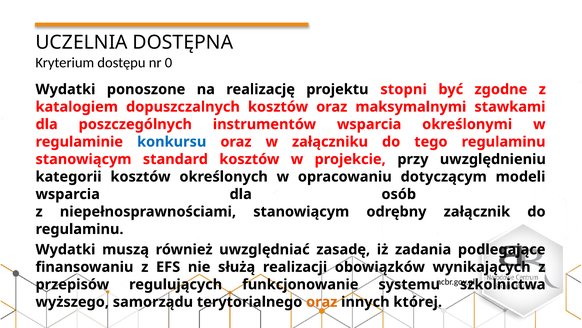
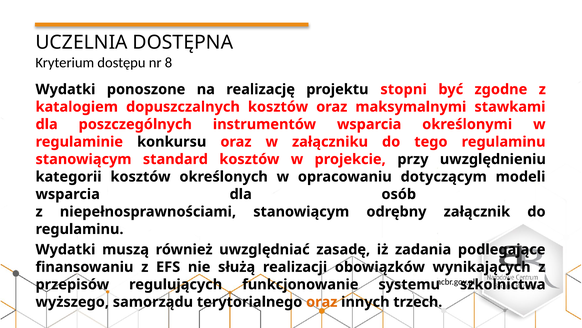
0: 0 -> 8
konkursu colour: blue -> black
której: której -> trzech
